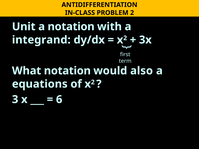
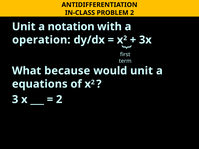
integrand: integrand -> operation
What notation: notation -> because
would also: also -> unit
6 at (59, 100): 6 -> 2
